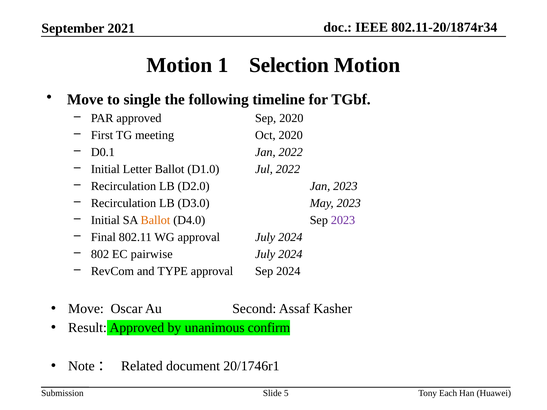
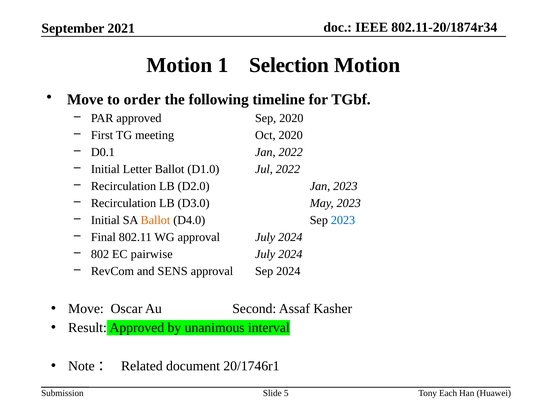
single: single -> order
2023 at (343, 220) colour: purple -> blue
TYPE: TYPE -> SENS
confirm: confirm -> interval
